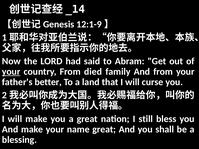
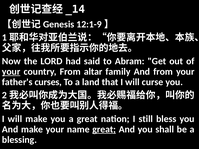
died: died -> altar
better: better -> curses
great at (104, 129) underline: none -> present
